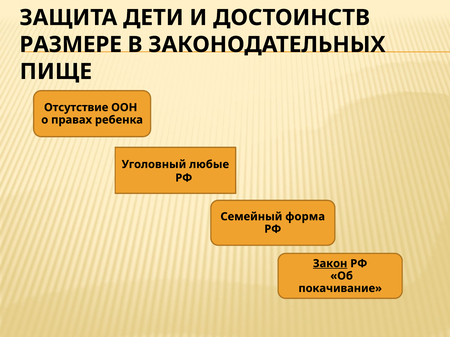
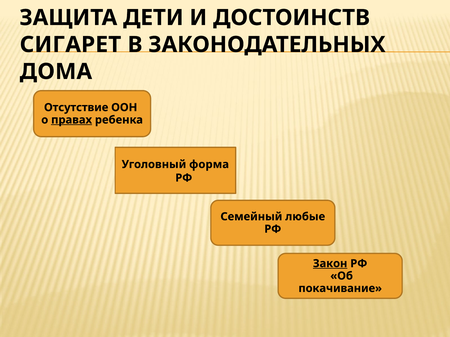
РАЗМЕРЕ: РАЗМЕРЕ -> СИГАРЕТ
ПИЩЕ: ПИЩЕ -> ДОМА
правах underline: none -> present
любые: любые -> форма
форма: форма -> любые
